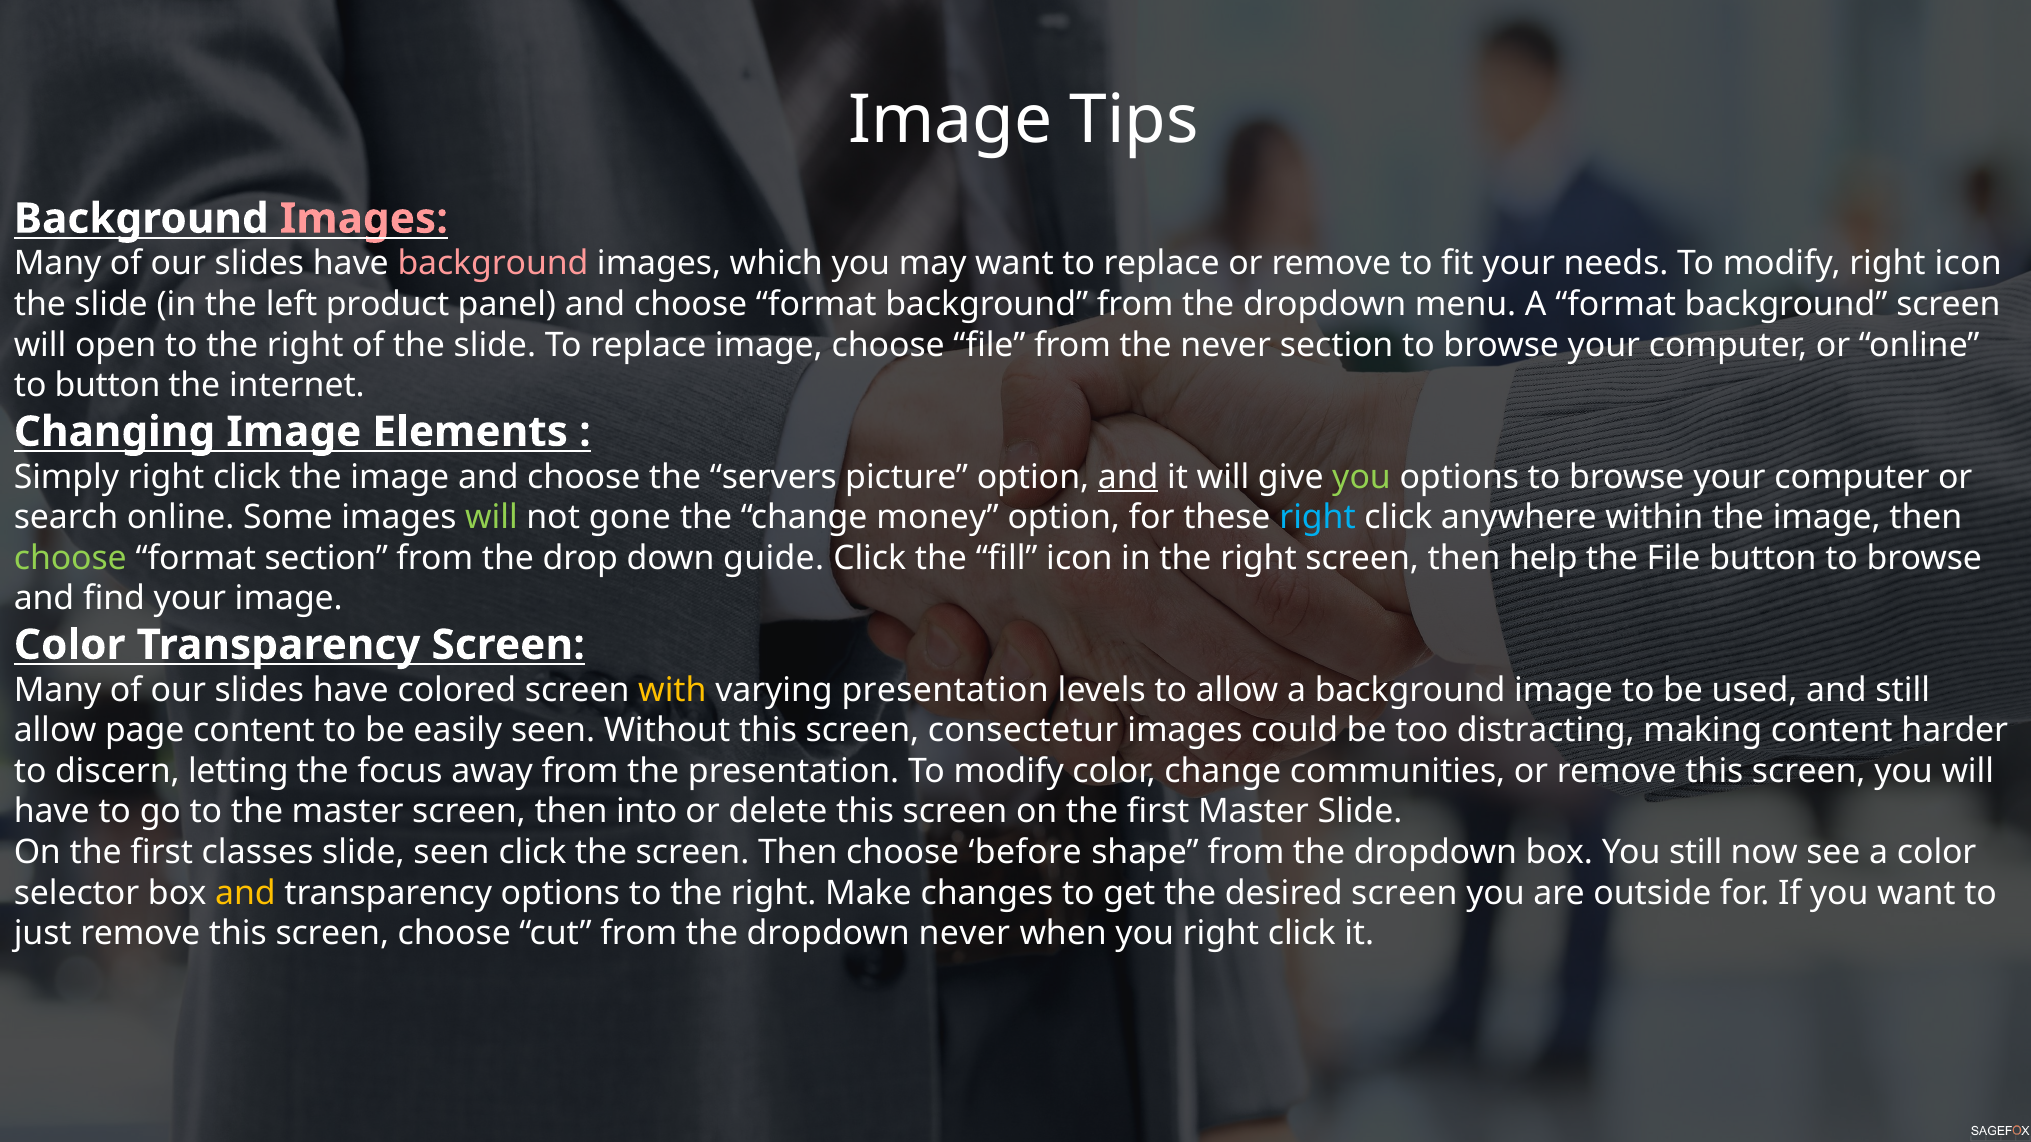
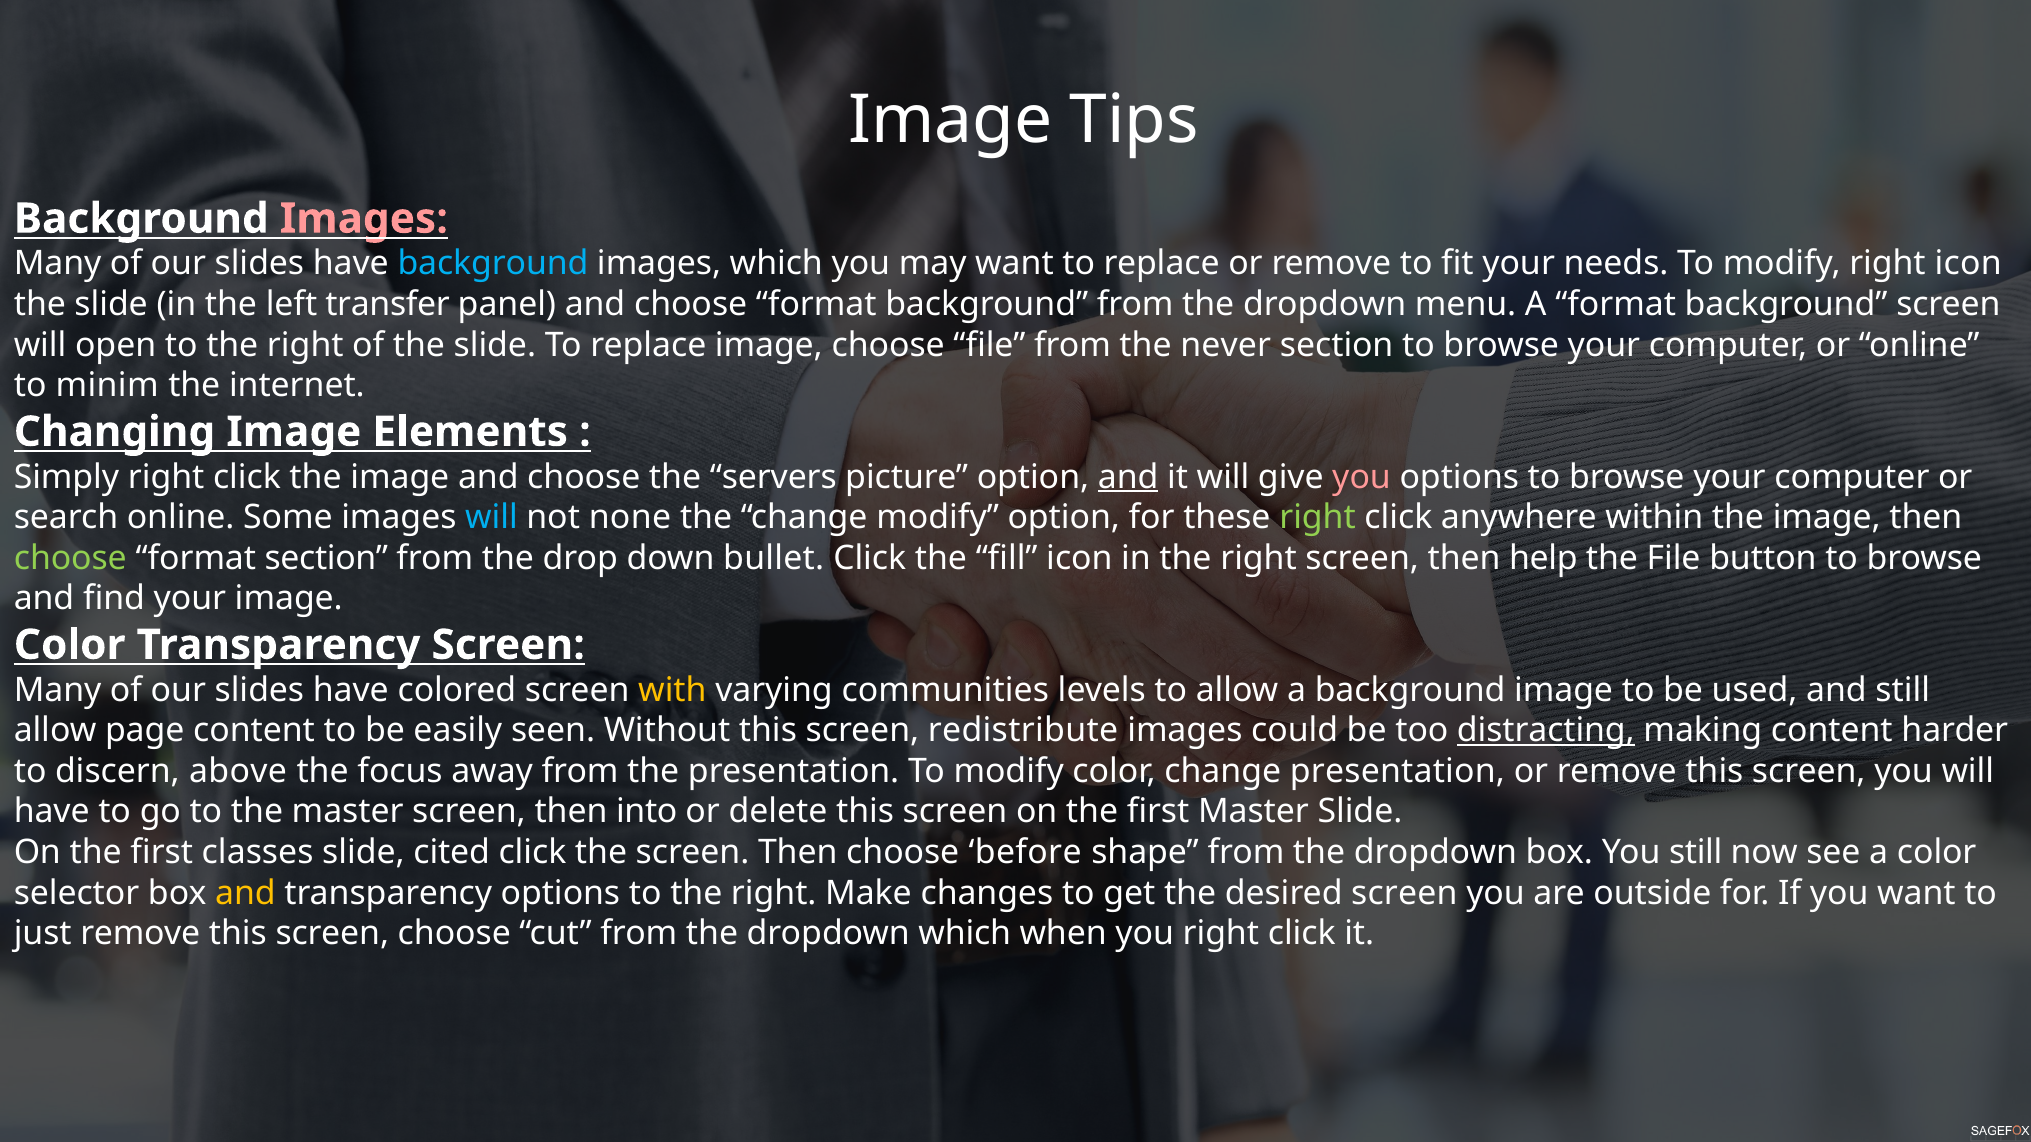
background at (493, 264) colour: pink -> light blue
product: product -> transfer
to button: button -> minim
you at (1362, 477) colour: light green -> pink
will at (491, 518) colour: light green -> light blue
gone: gone -> none
change money: money -> modify
right at (1318, 518) colour: light blue -> light green
guide: guide -> bullet
varying presentation: presentation -> communities
consectetur: consectetur -> redistribute
distracting underline: none -> present
letting: letting -> above
change communities: communities -> presentation
slide seen: seen -> cited
dropdown never: never -> which
